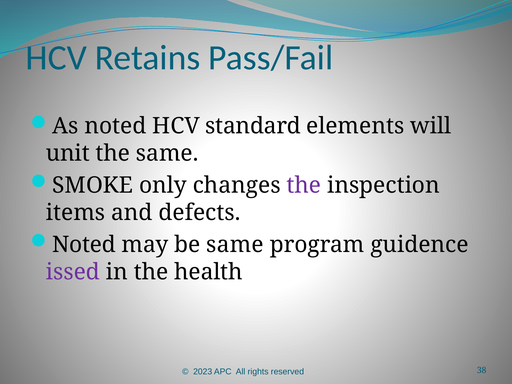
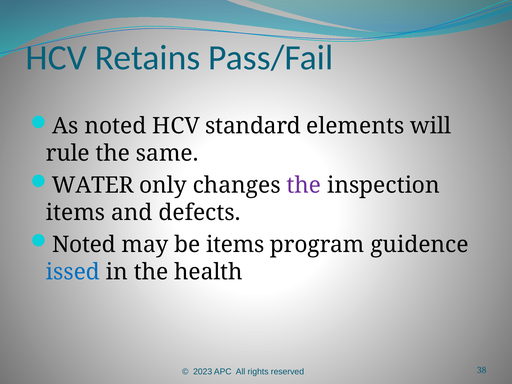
unit: unit -> rule
SMOKE: SMOKE -> WATER
be same: same -> items
issed colour: purple -> blue
